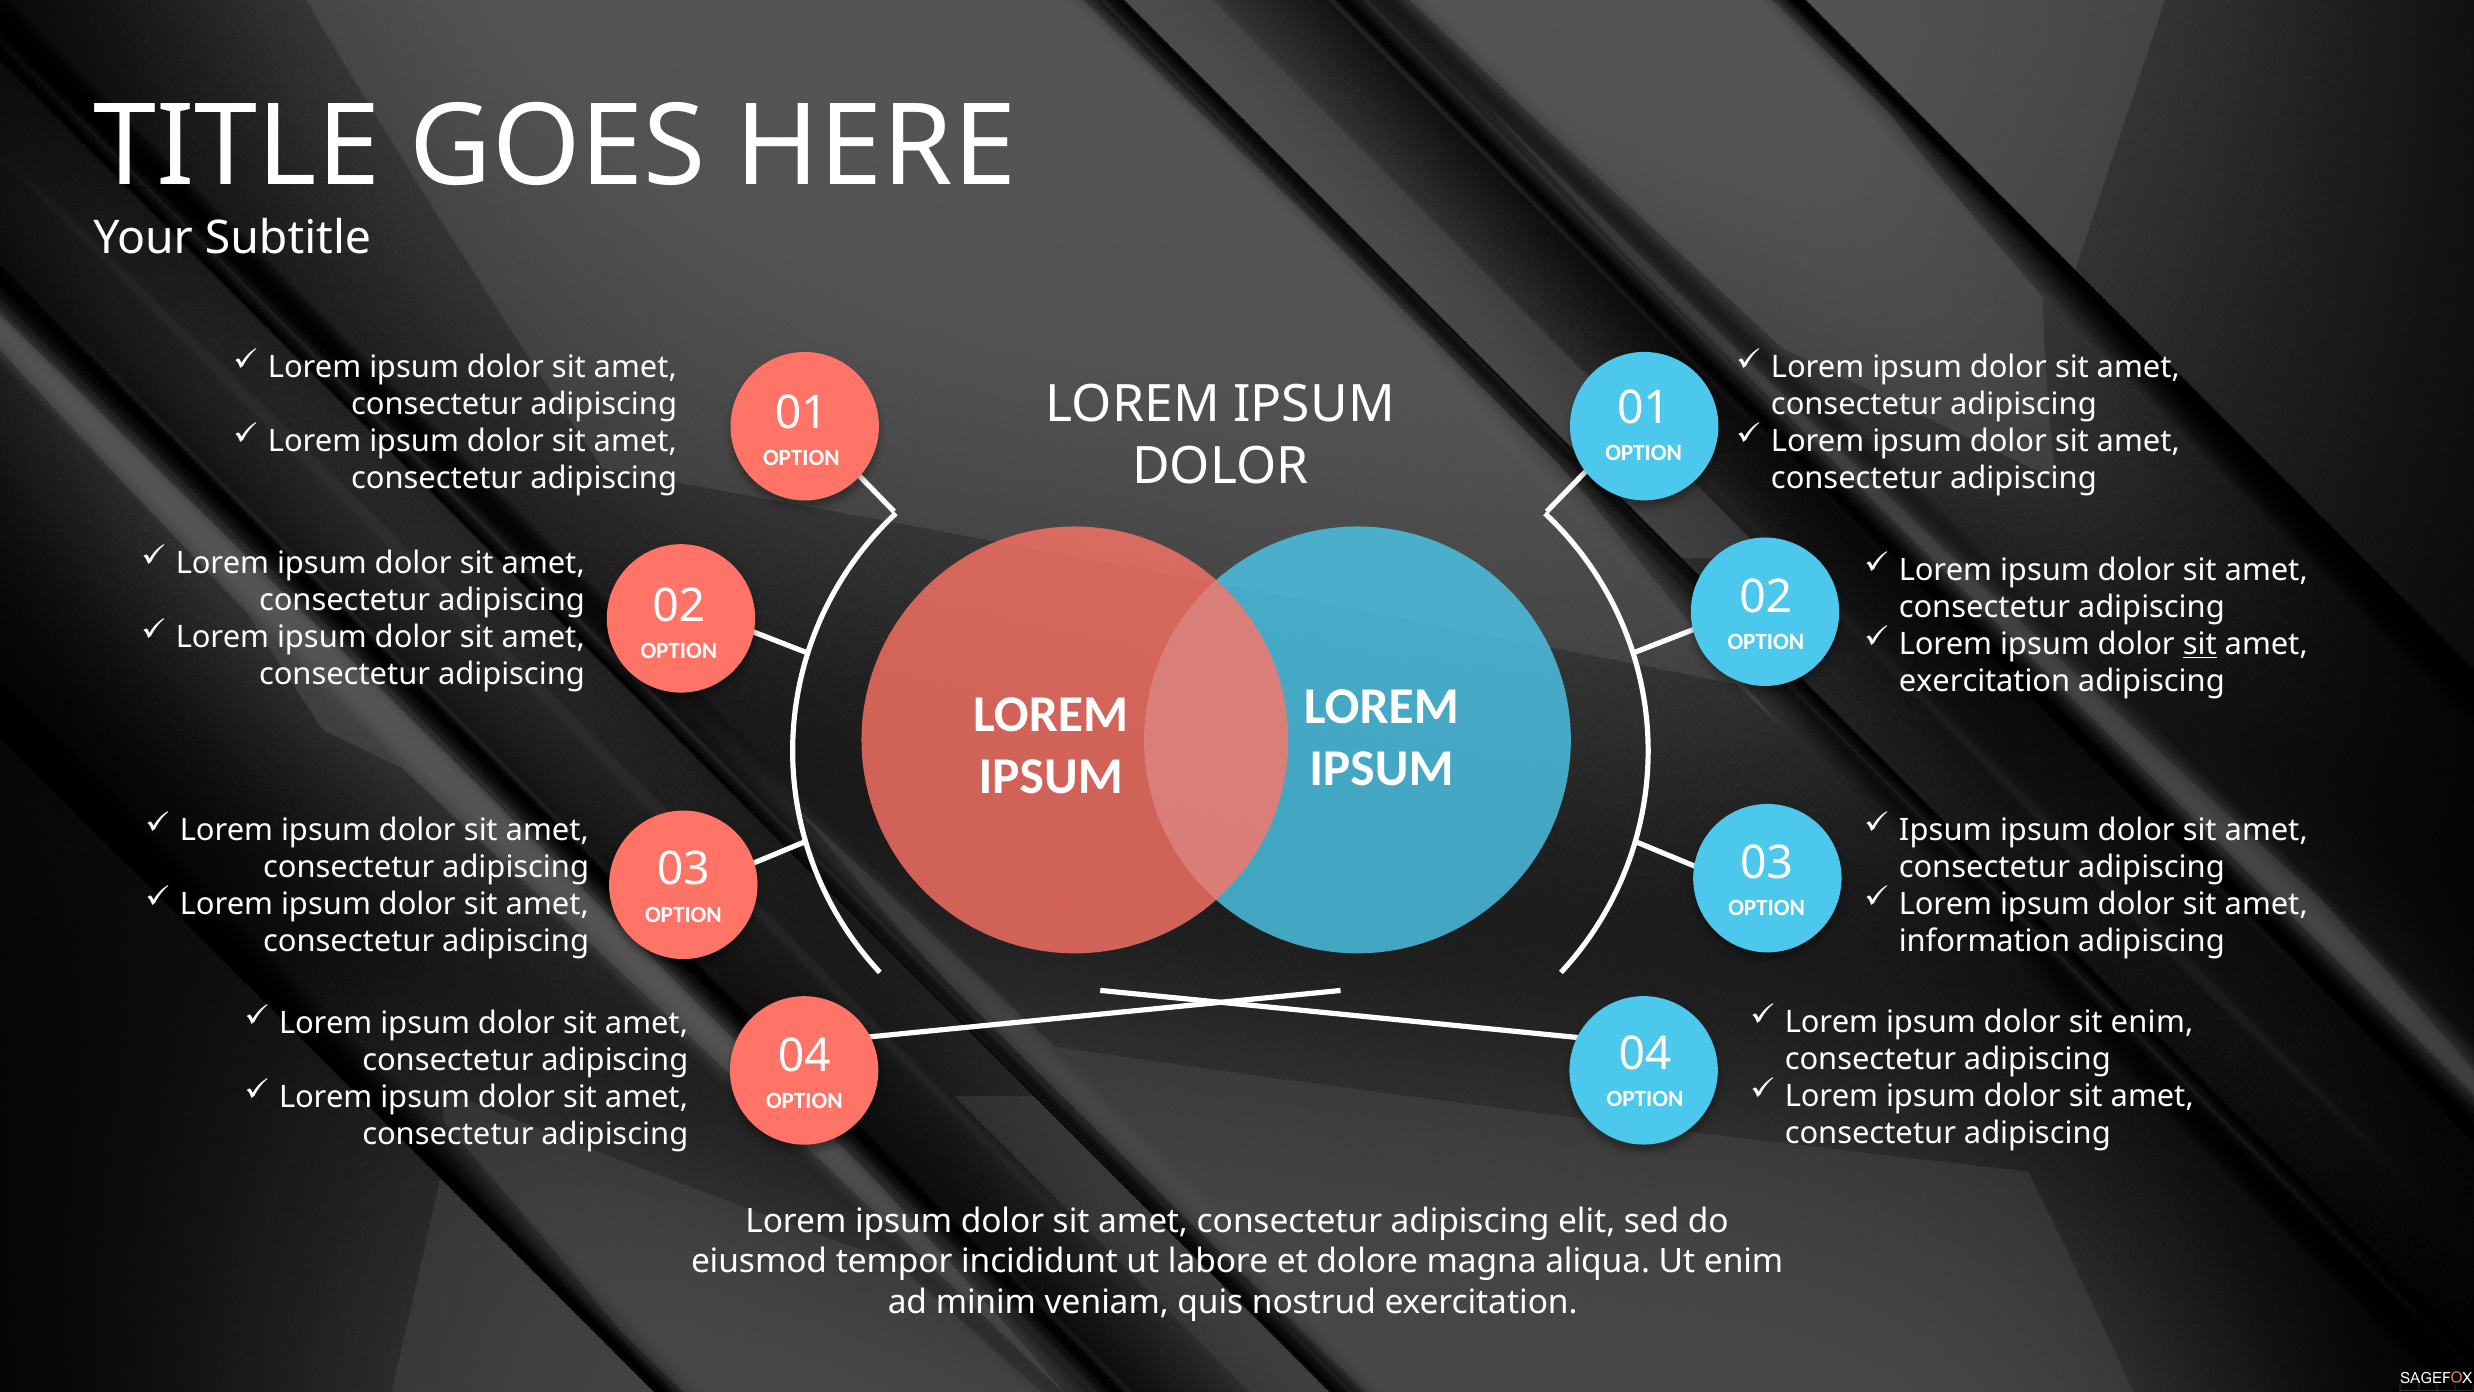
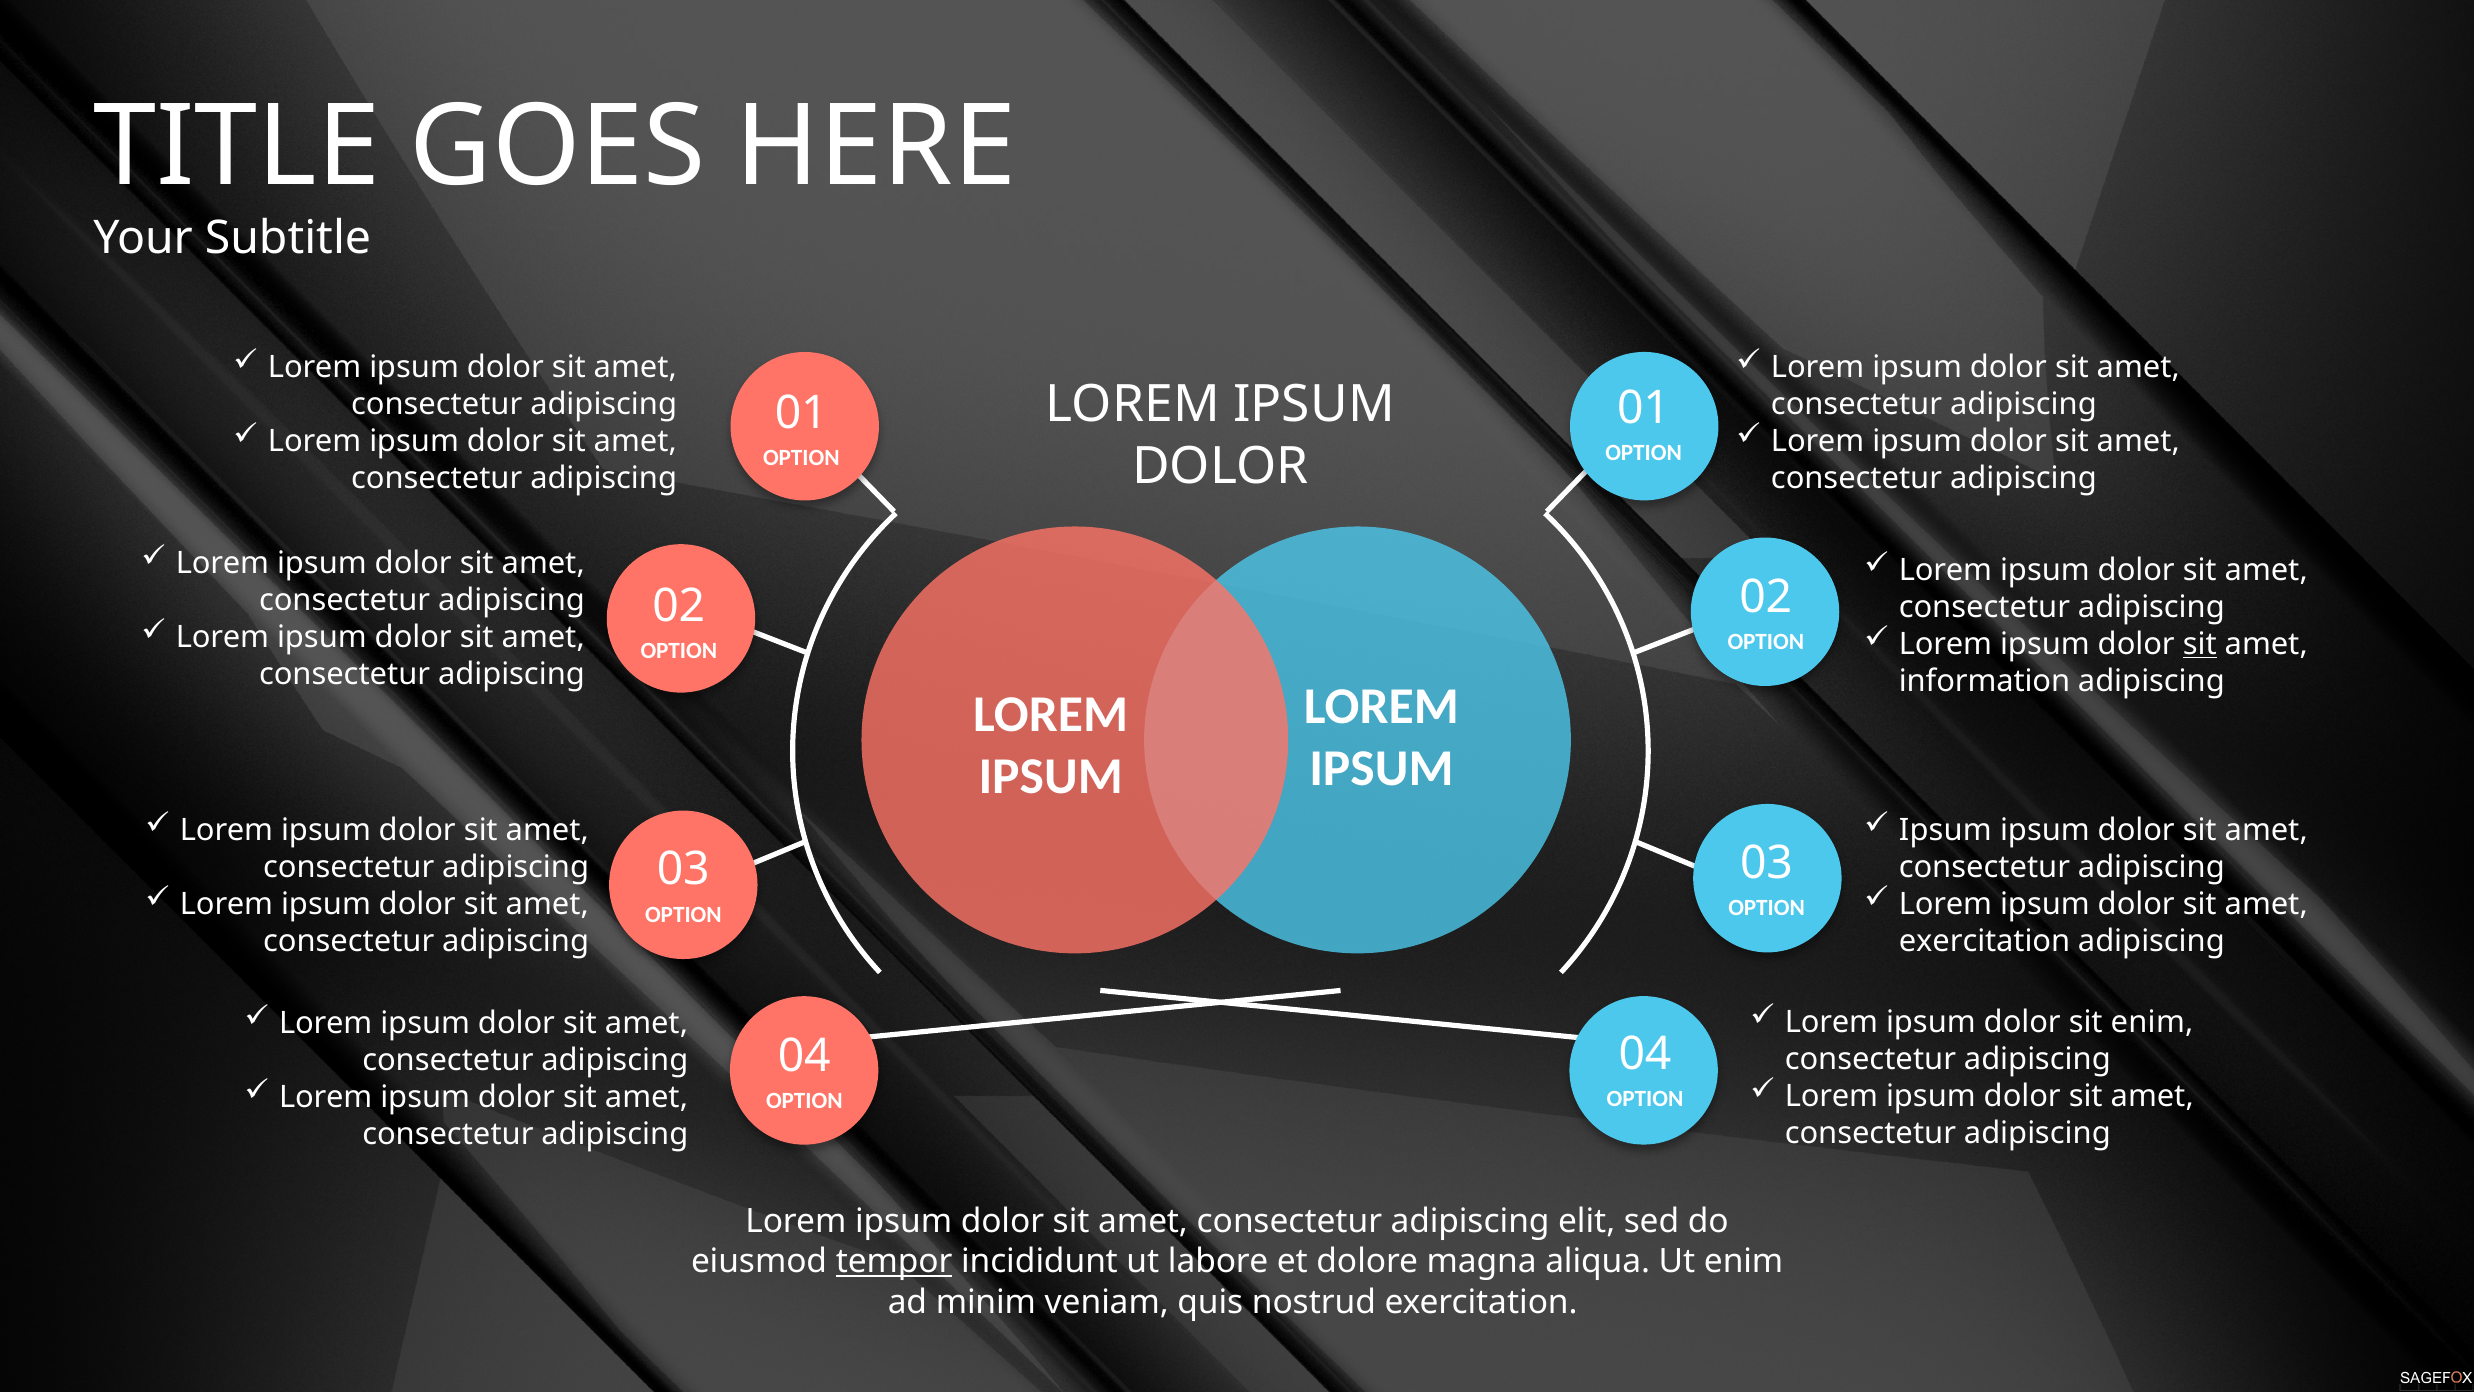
exercitation at (1985, 681): exercitation -> information
information at (1985, 941): information -> exercitation
tempor underline: none -> present
